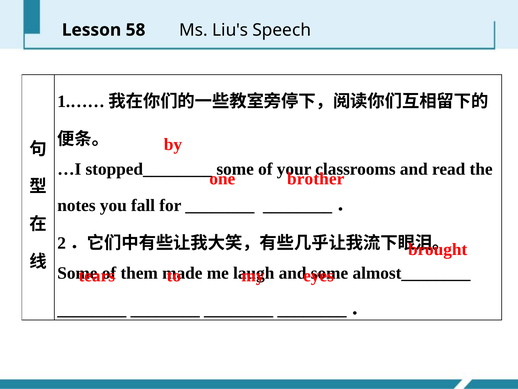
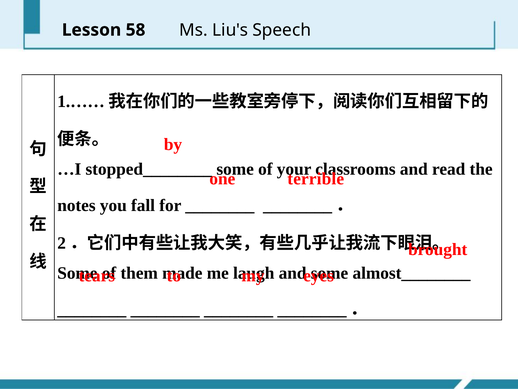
brother: brother -> terrible
